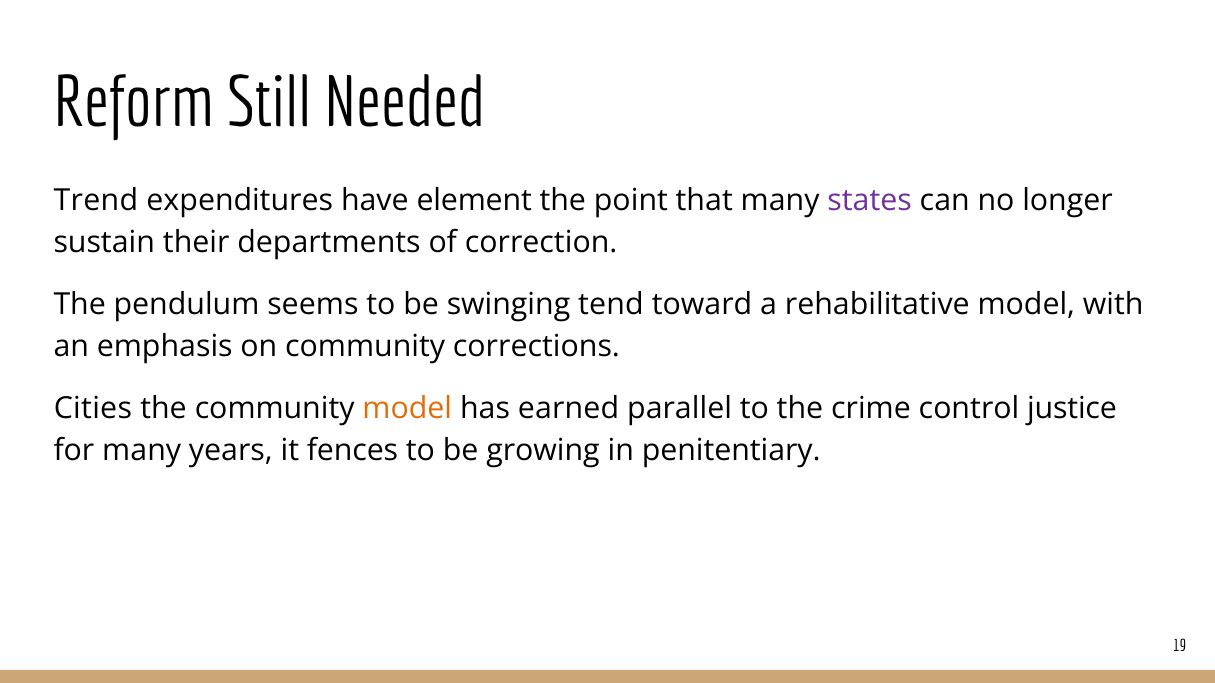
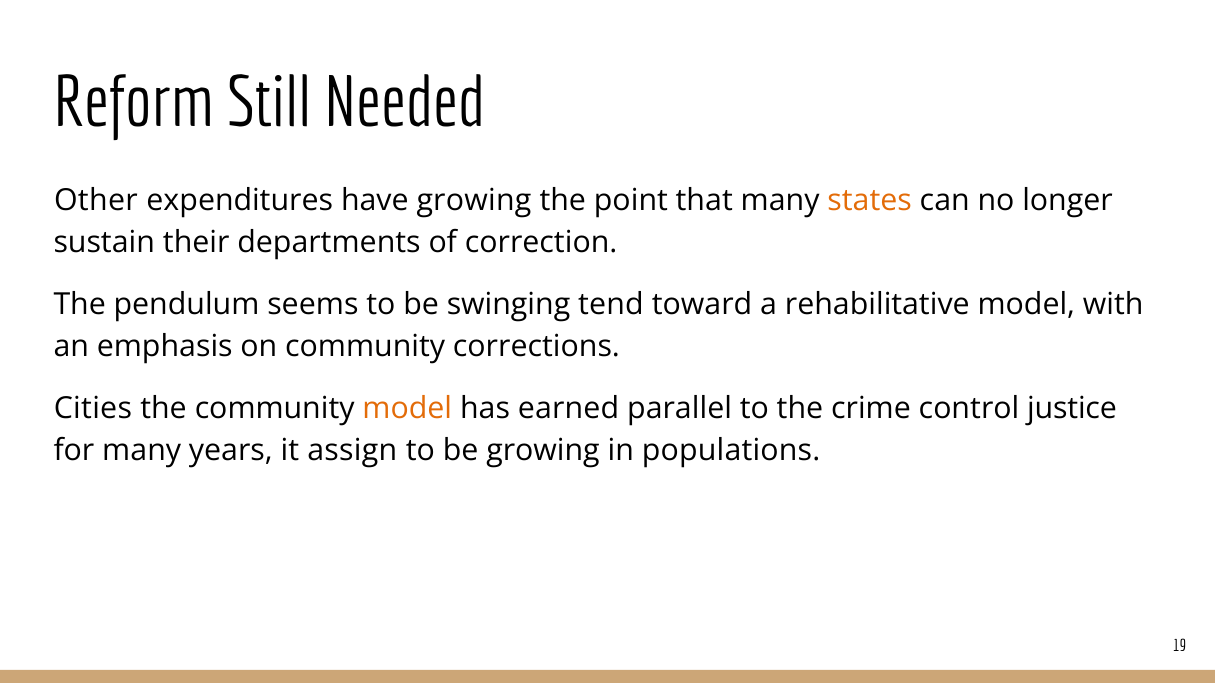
Trend: Trend -> Other
have element: element -> growing
states colour: purple -> orange
fences: fences -> assign
penitentiary: penitentiary -> populations
